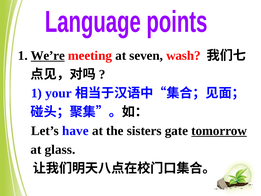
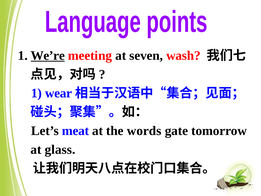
your: your -> wear
have: have -> meat
sisters: sisters -> words
tomorrow underline: present -> none
